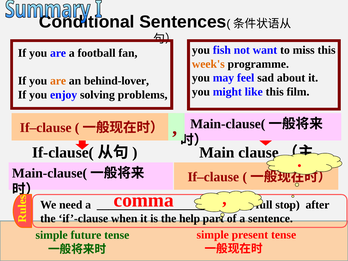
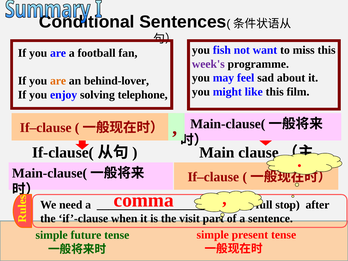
week's colour: orange -> purple
problems: problems -> telephone
help: help -> visit
